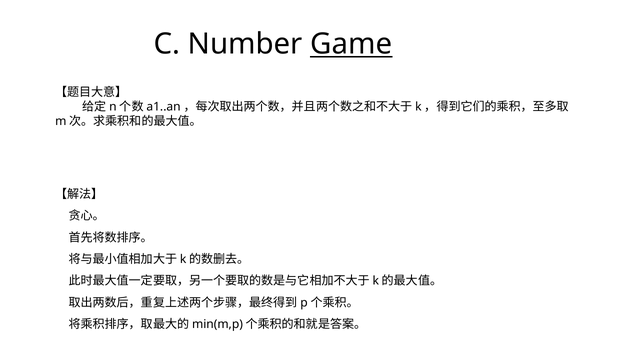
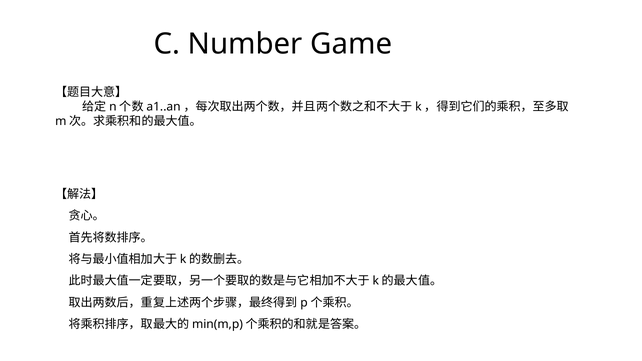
Game underline: present -> none
